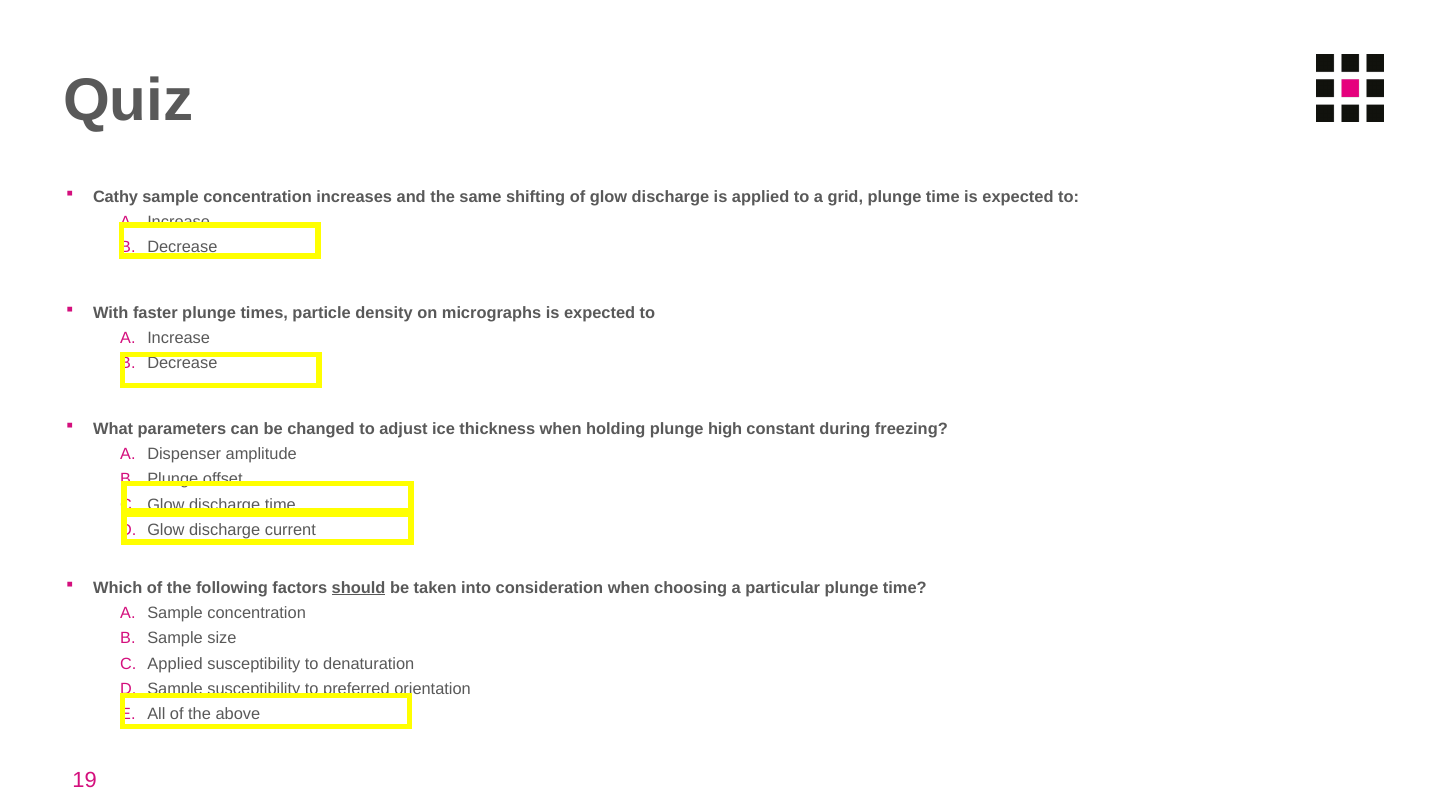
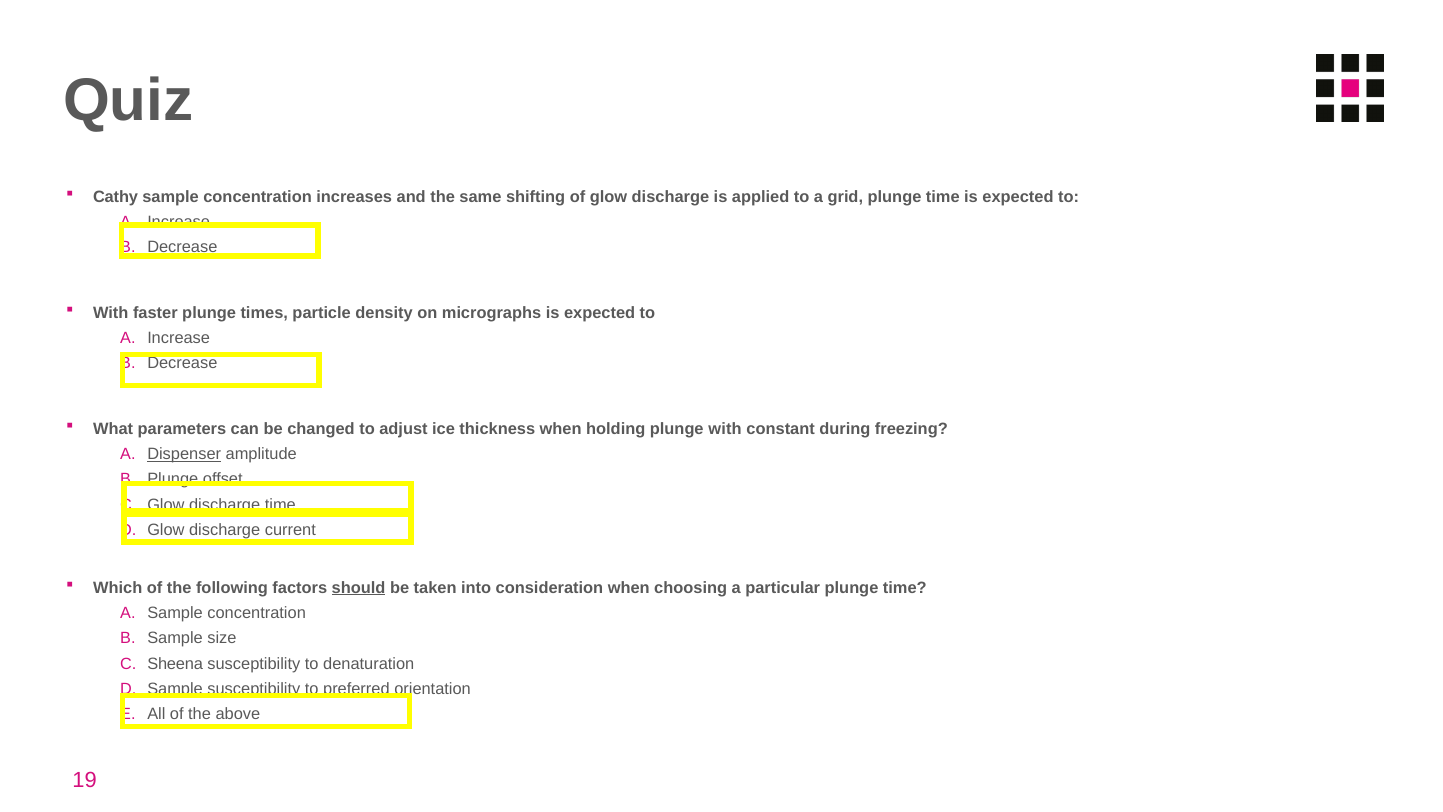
plunge high: high -> with
Dispenser underline: none -> present
Applied at (175, 664): Applied -> Sheena
